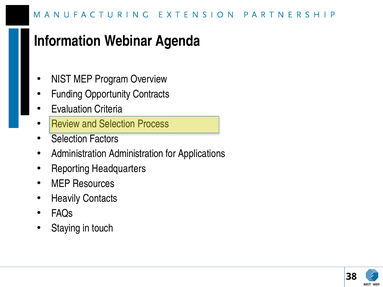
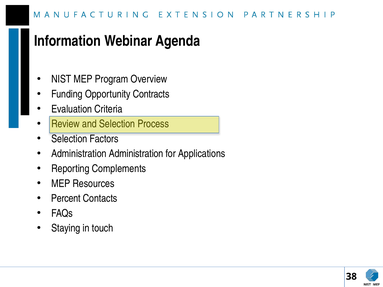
Headquarters: Headquarters -> Complements
Heavily: Heavily -> Percent
